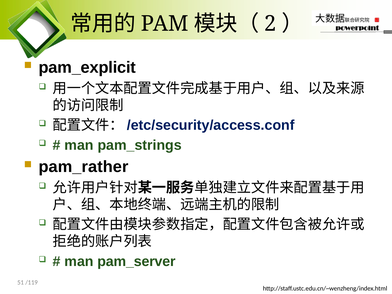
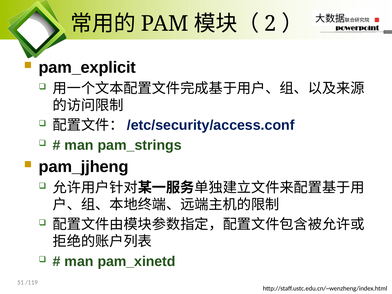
pam_rather: pam_rather -> pam_jjheng
pam_server: pam_server -> pam_xinetd
